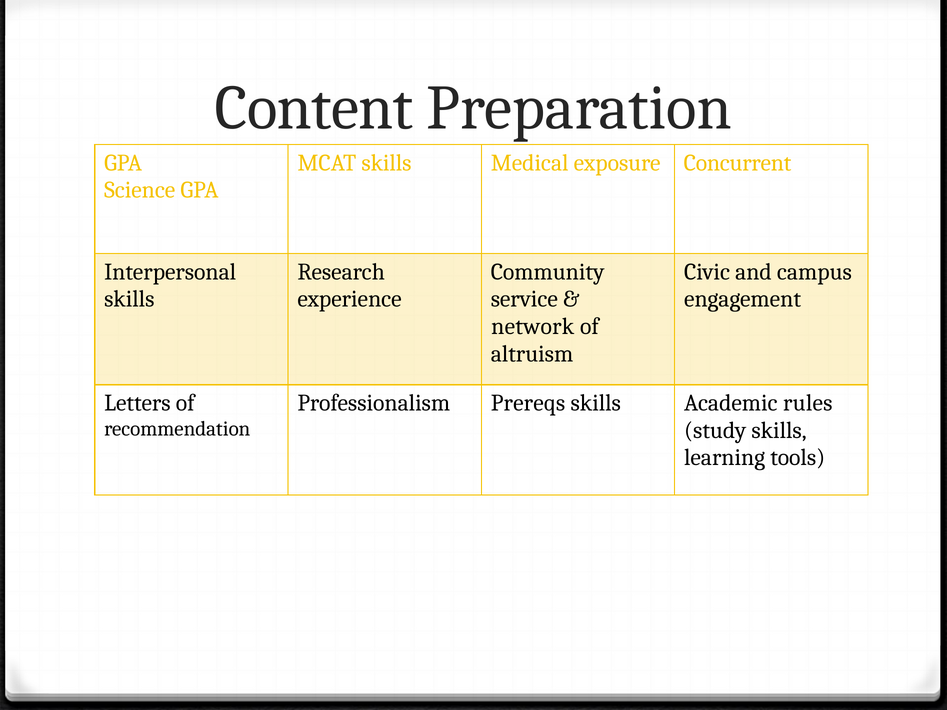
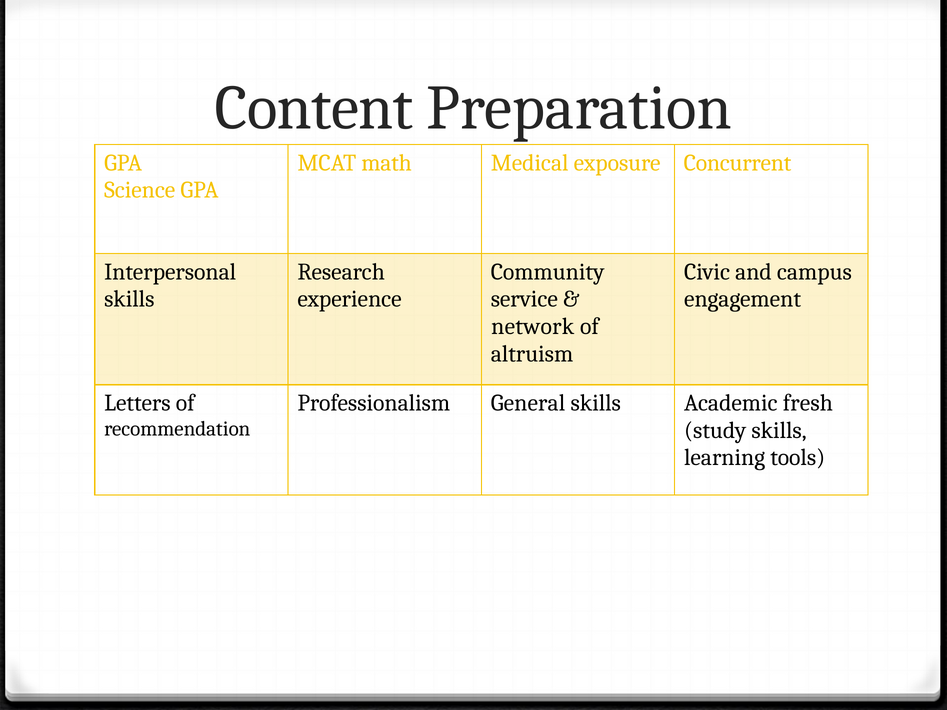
MCAT skills: skills -> math
Prereqs: Prereqs -> General
rules: rules -> fresh
